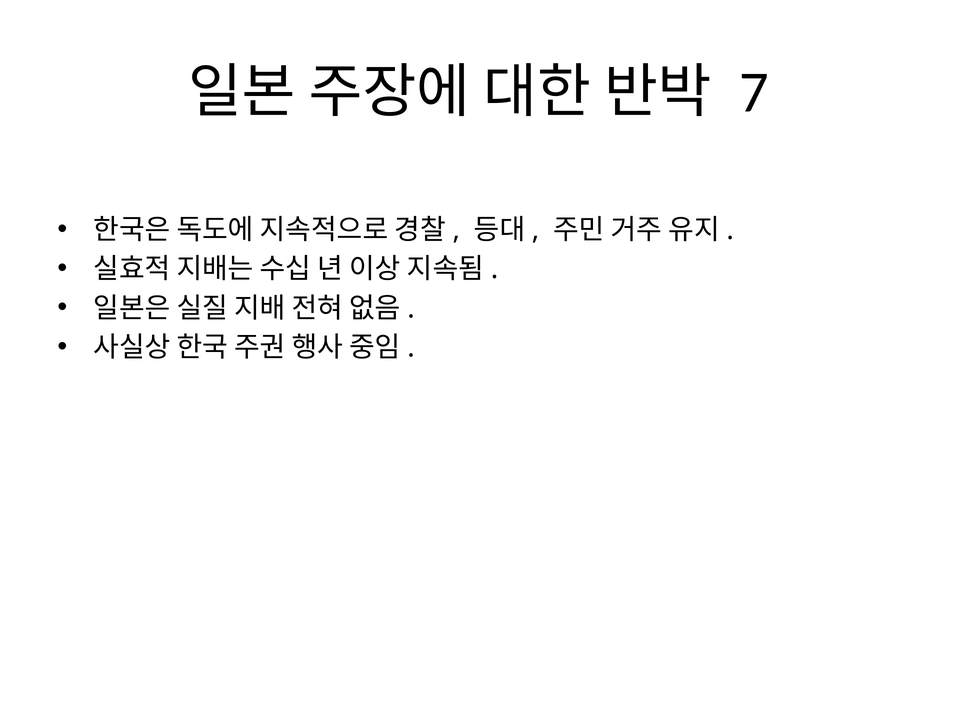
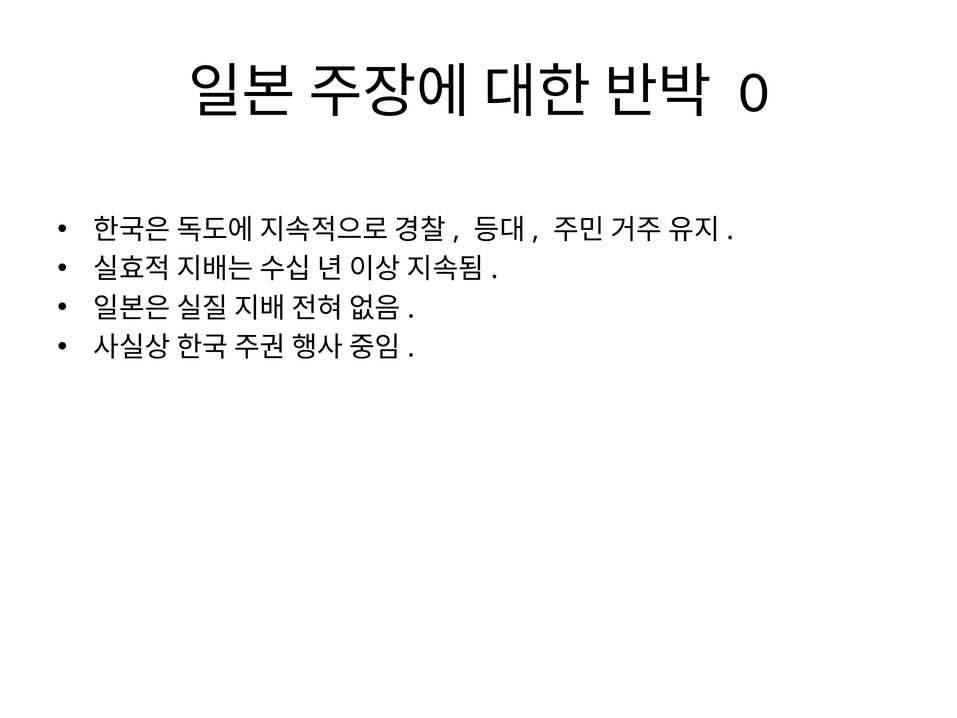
7: 7 -> 0
